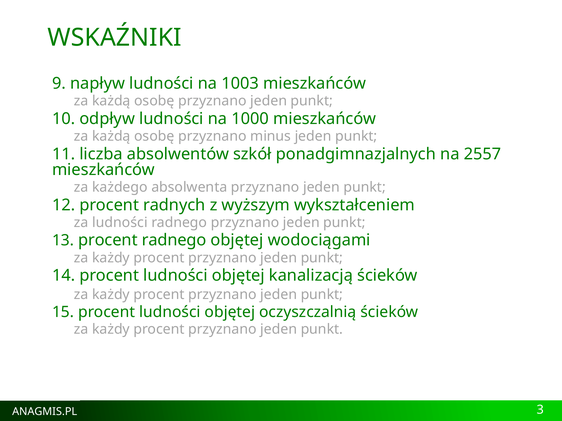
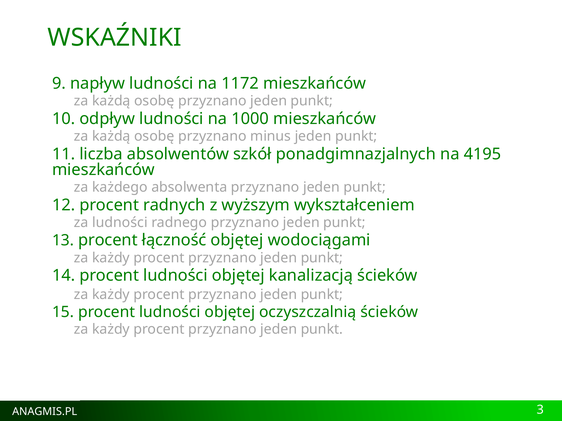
1003: 1003 -> 1172
2557: 2557 -> 4195
procent radnego: radnego -> łączność
